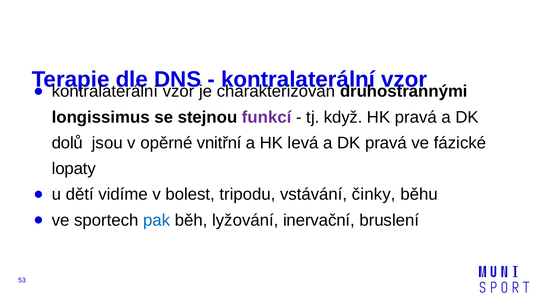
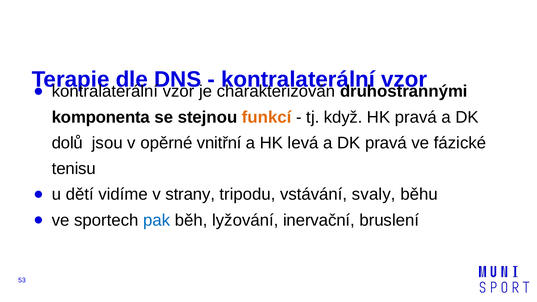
longissimus: longissimus -> komponenta
funkcí colour: purple -> orange
lopaty: lopaty -> tenisu
bolest: bolest -> strany
činky: činky -> svaly
